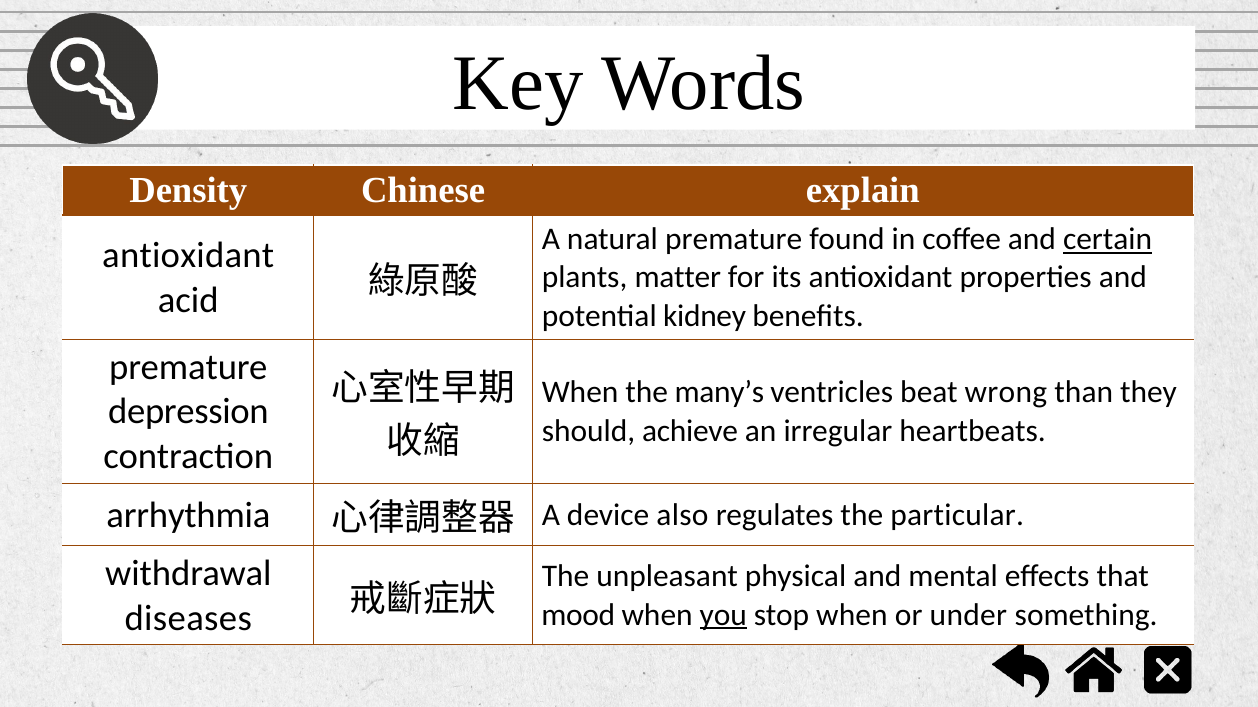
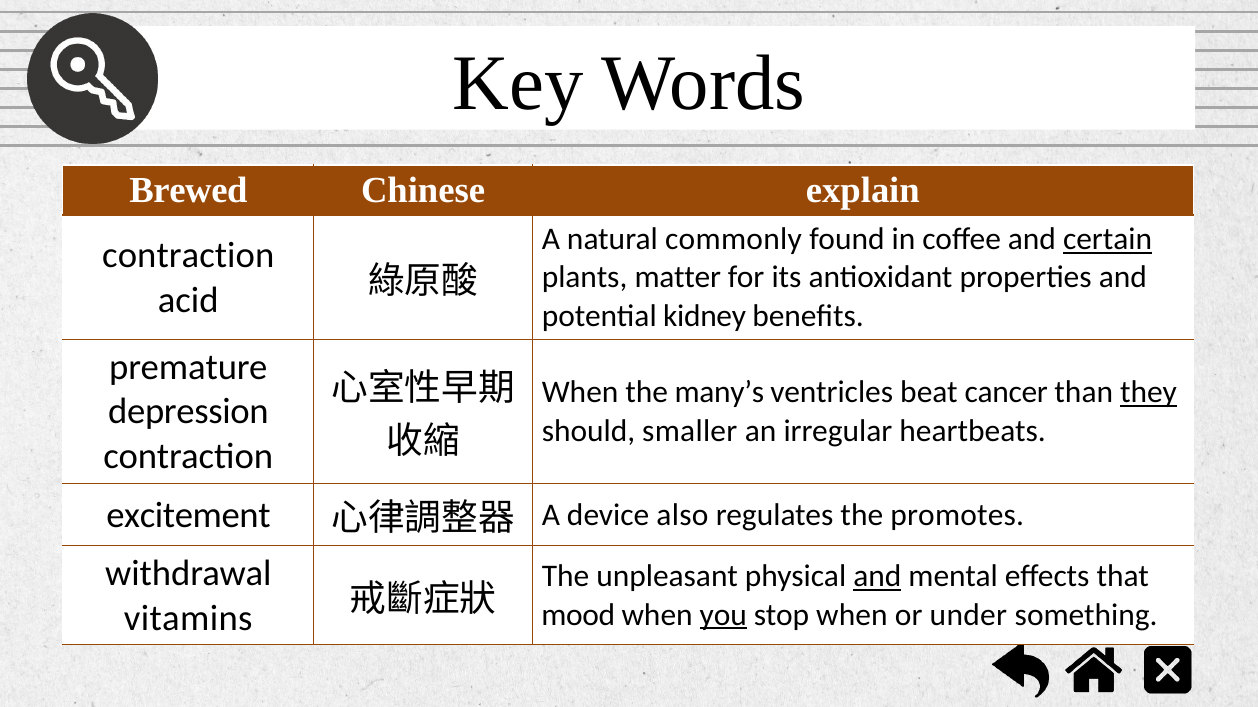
Density: Density -> Brewed
natural premature: premature -> commonly
antioxidant at (188, 255): antioxidant -> contraction
wrong: wrong -> cancer
they underline: none -> present
achieve: achieve -> smaller
arrhythmia: arrhythmia -> excitement
particular: particular -> promotes
and at (877, 577) underline: none -> present
diseases: diseases -> vitamins
